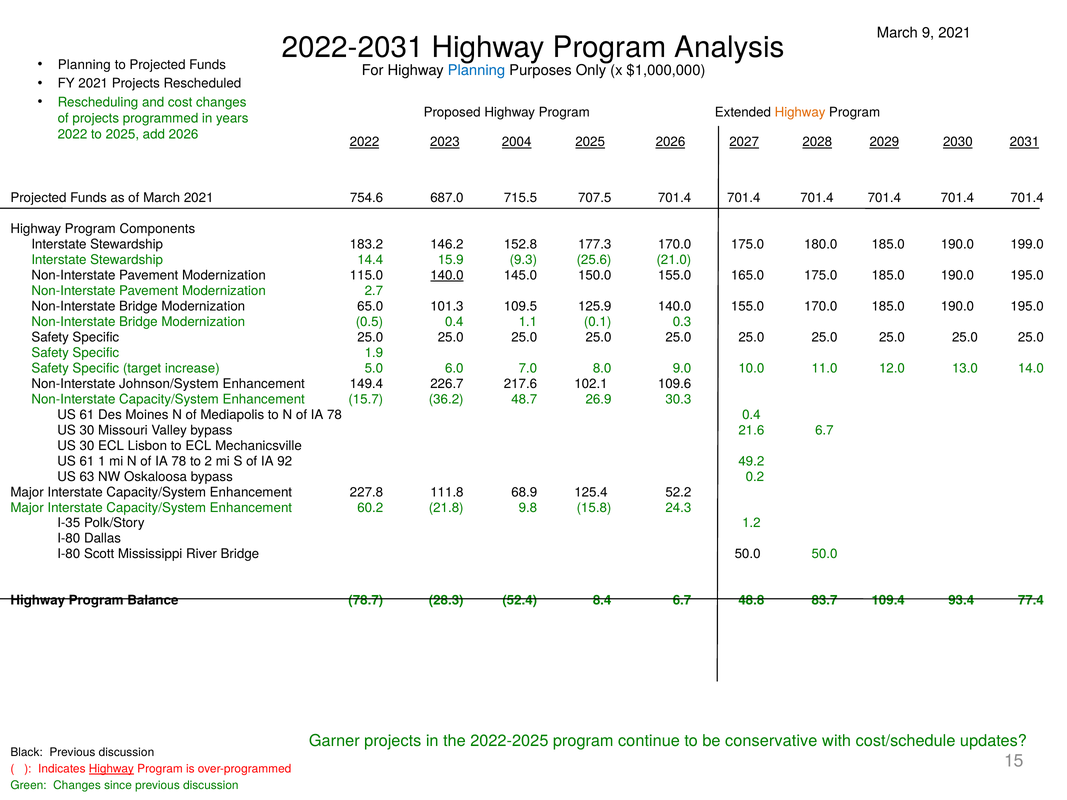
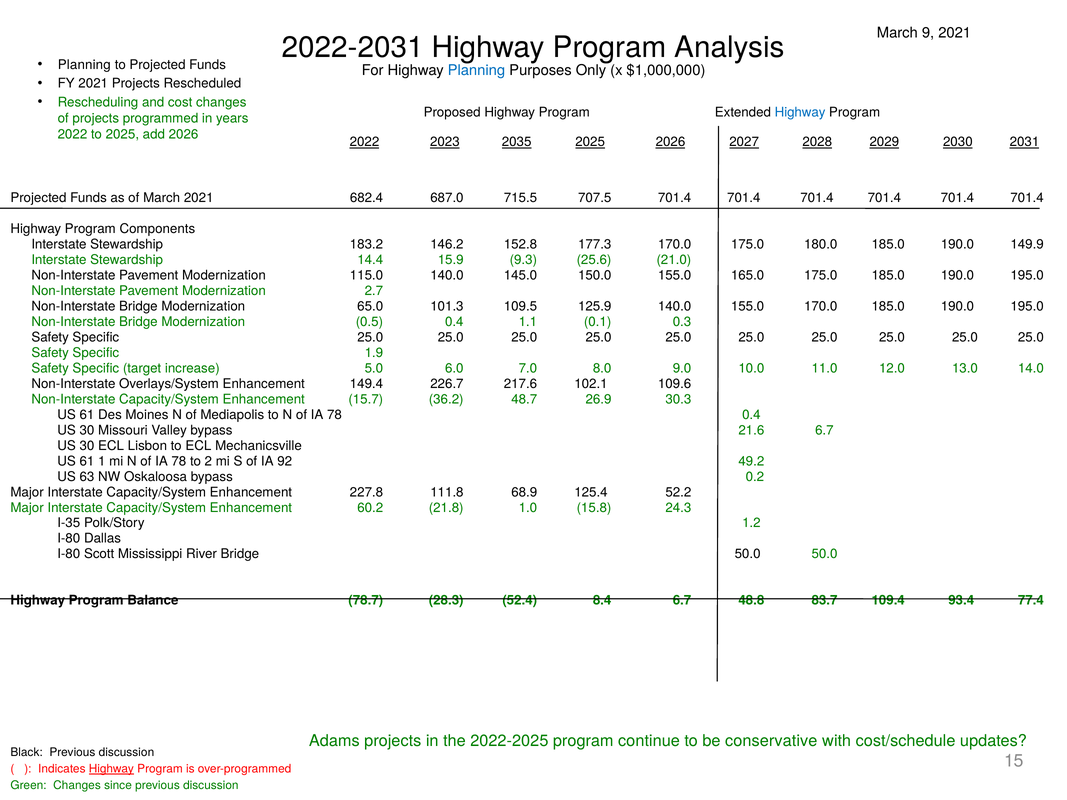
Highway at (800, 112) colour: orange -> blue
2004: 2004 -> 2035
754.6: 754.6 -> 682.4
199.0: 199.0 -> 149.9
140.0 at (447, 275) underline: present -> none
Johnson/System: Johnson/System -> Overlays/System
9.8: 9.8 -> 1.0
Garner: Garner -> Adams
